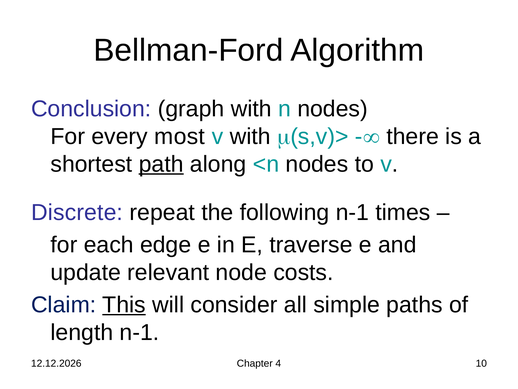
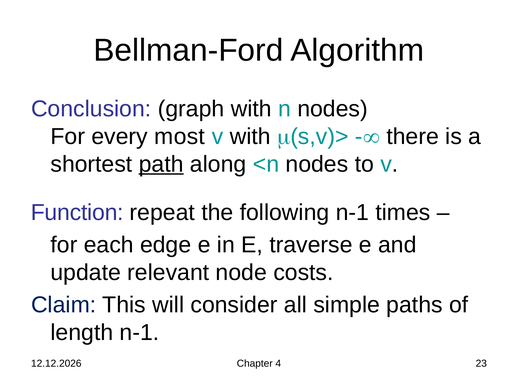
Discrete: Discrete -> Function
This underline: present -> none
10: 10 -> 23
